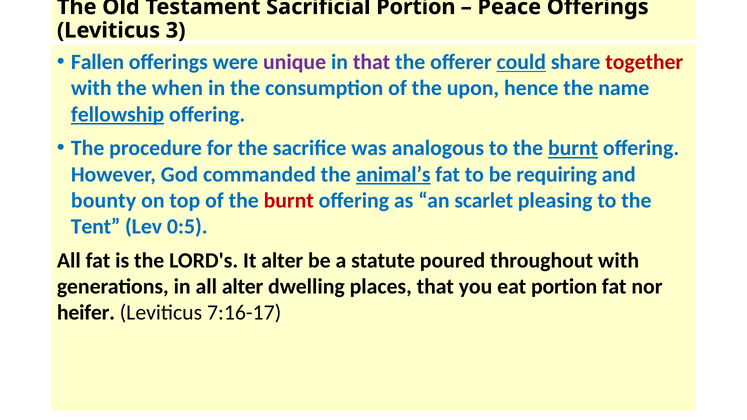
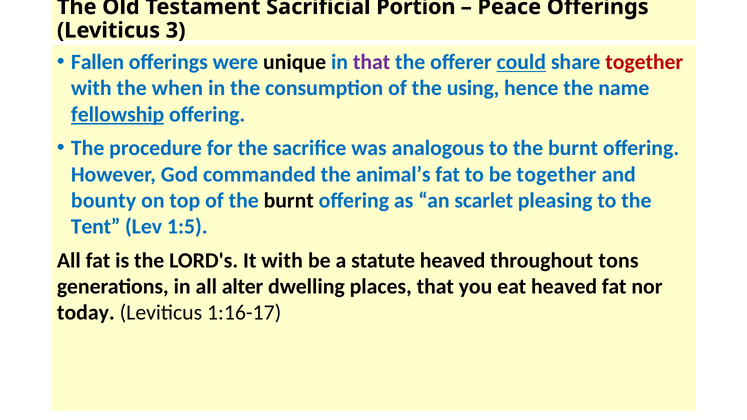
unique colour: purple -> black
upon: upon -> using
burnt at (573, 148) underline: present -> none
animal’s underline: present -> none
be requiring: requiring -> together
burnt at (289, 200) colour: red -> black
0:5: 0:5 -> 1:5
It alter: alter -> with
statute poured: poured -> heaved
throughout with: with -> tons
eat portion: portion -> heaved
heifer: heifer -> today
7:16-17: 7:16-17 -> 1:16-17
